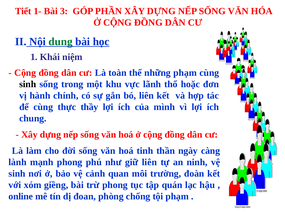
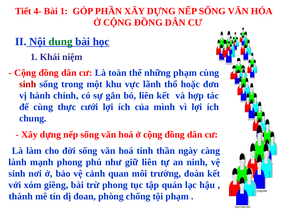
1-: 1- -> 4-
Bài 3: 3 -> 1
sinh at (28, 84) colour: black -> red
thầy: thầy -> cưới
online: online -> thành
